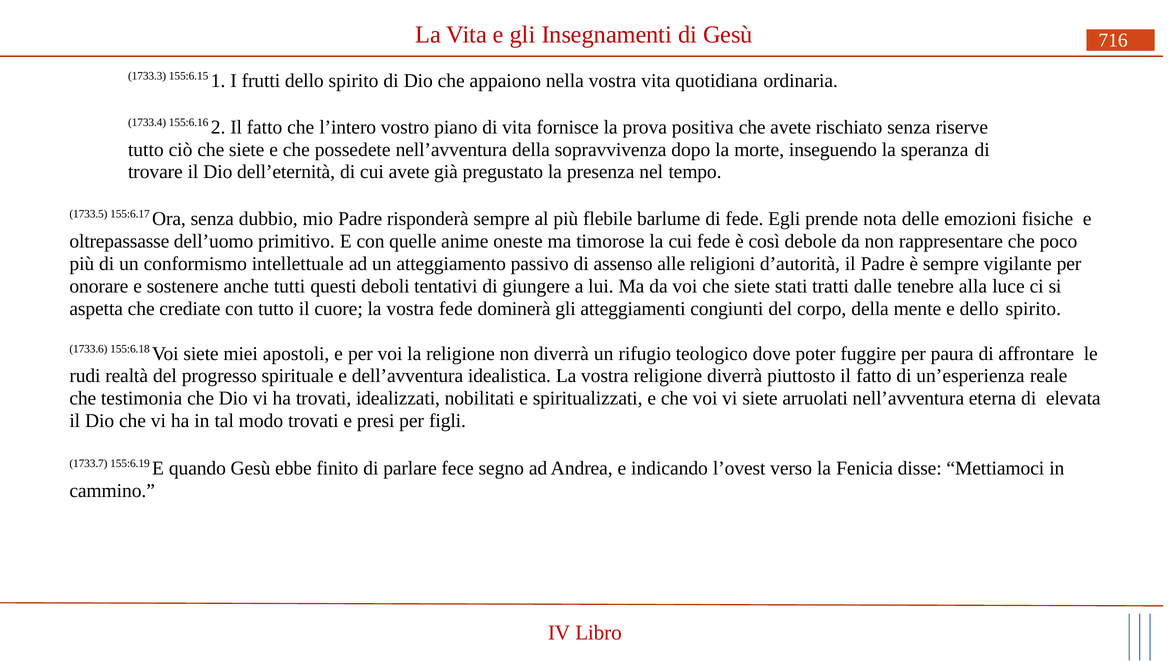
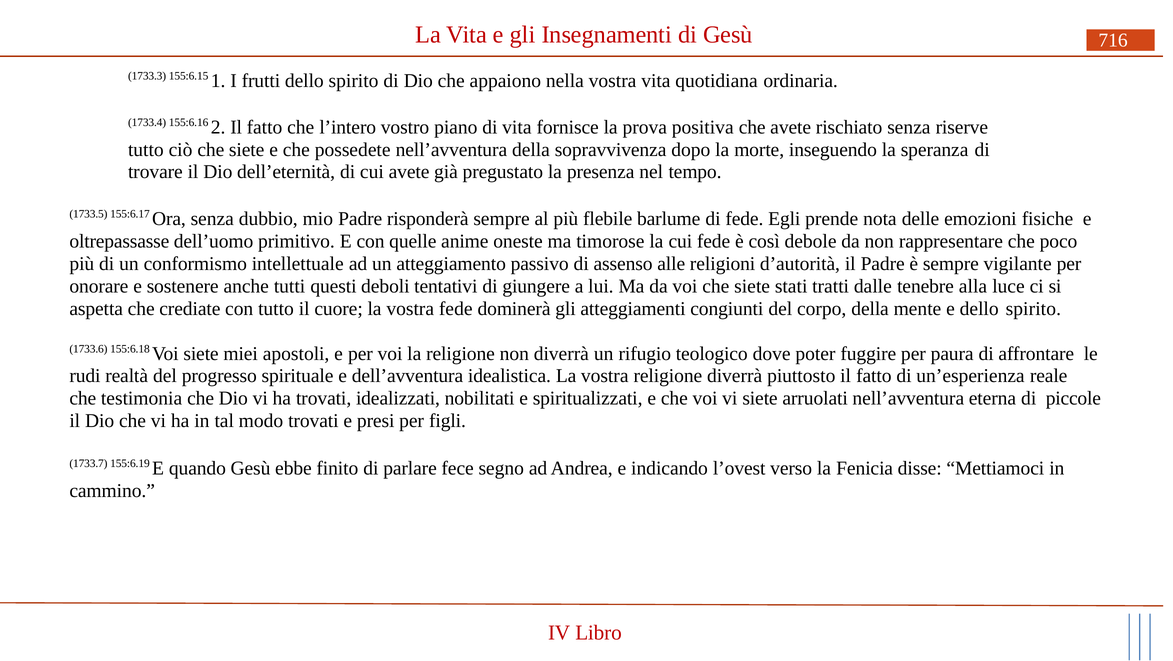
elevata: elevata -> piccole
